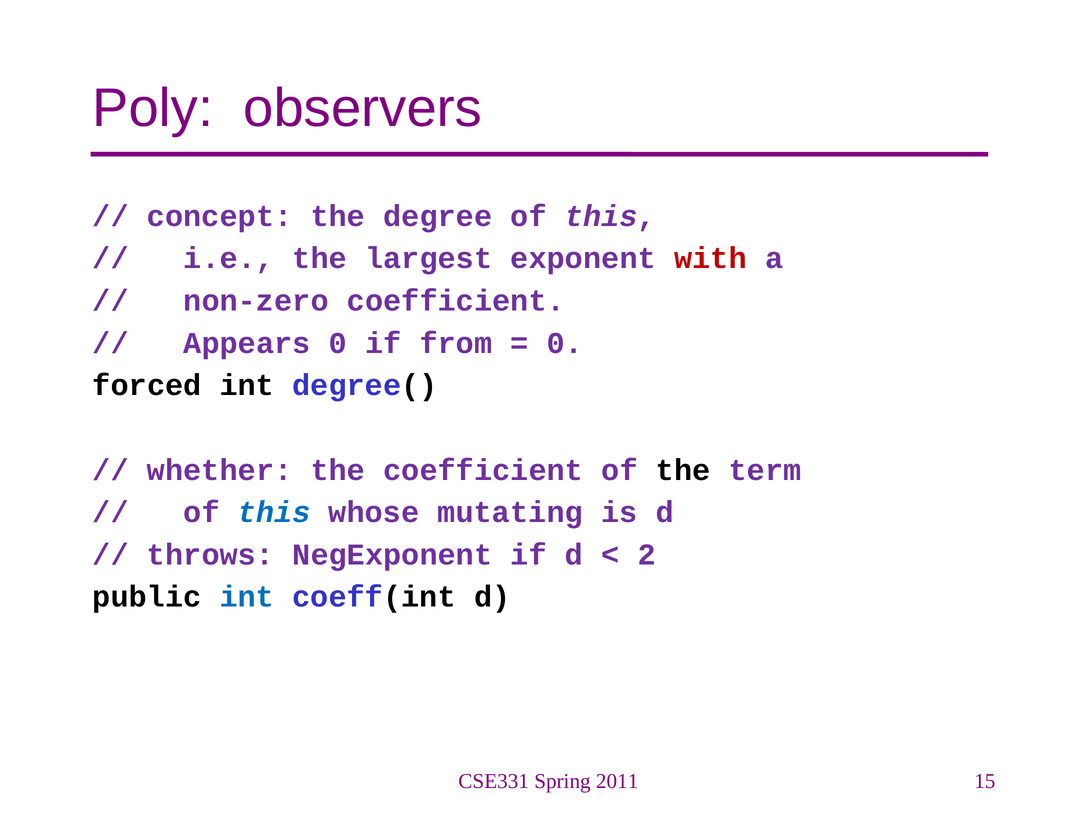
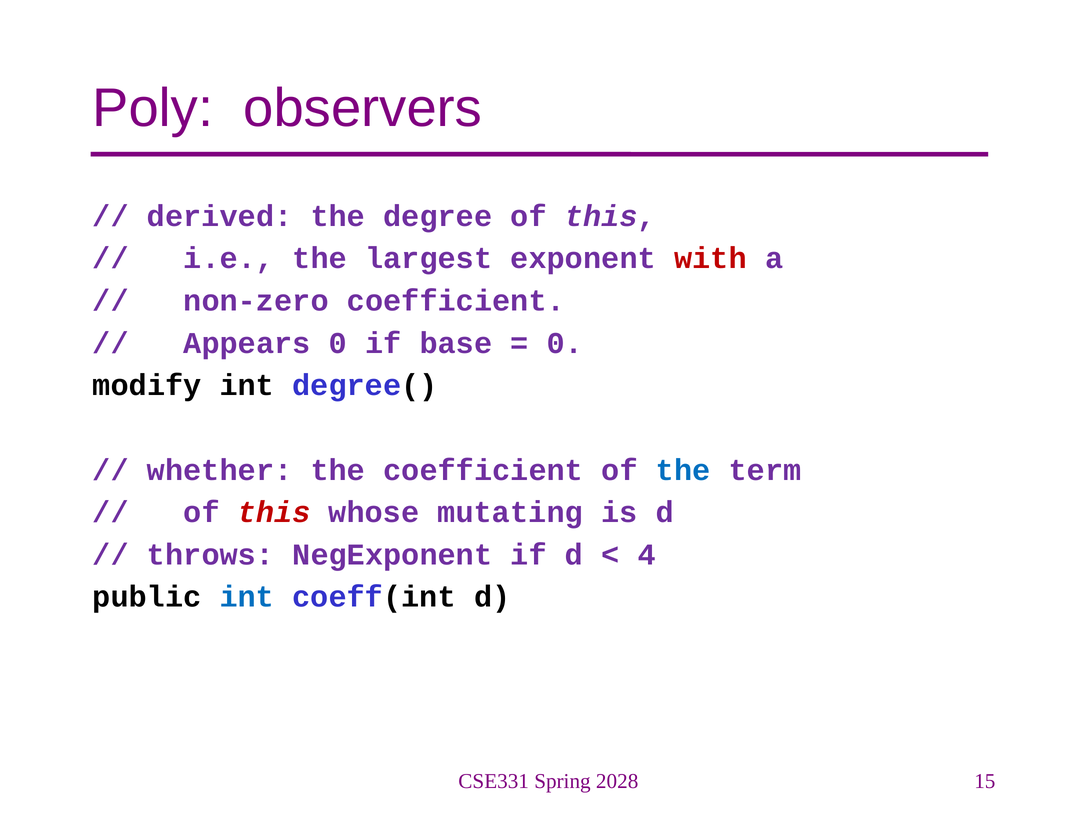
concept: concept -> derived
from: from -> base
forced: forced -> modify
the at (683, 470) colour: black -> blue
this at (274, 512) colour: blue -> red
2: 2 -> 4
2011: 2011 -> 2028
